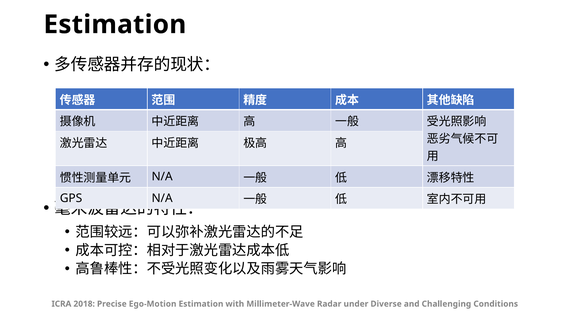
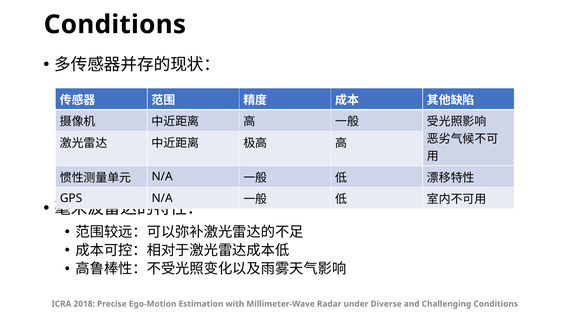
Estimation at (115, 25): Estimation -> Conditions
